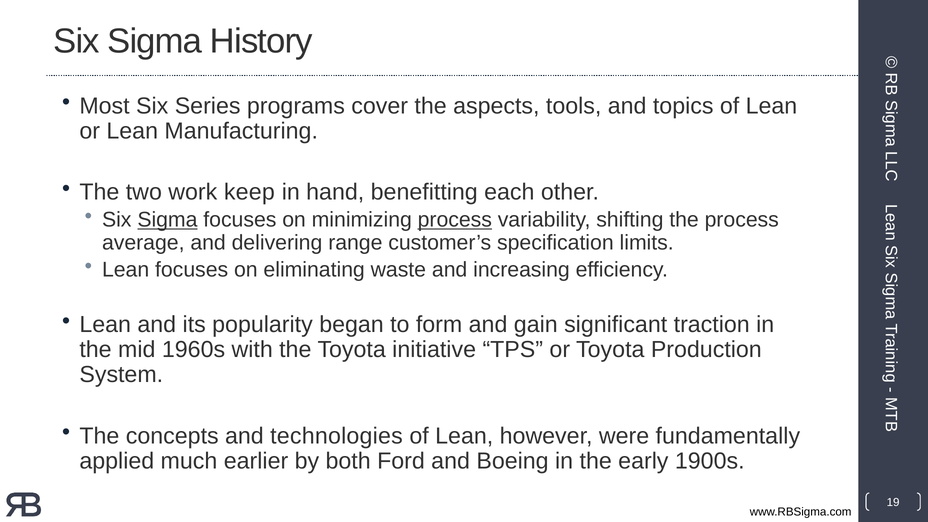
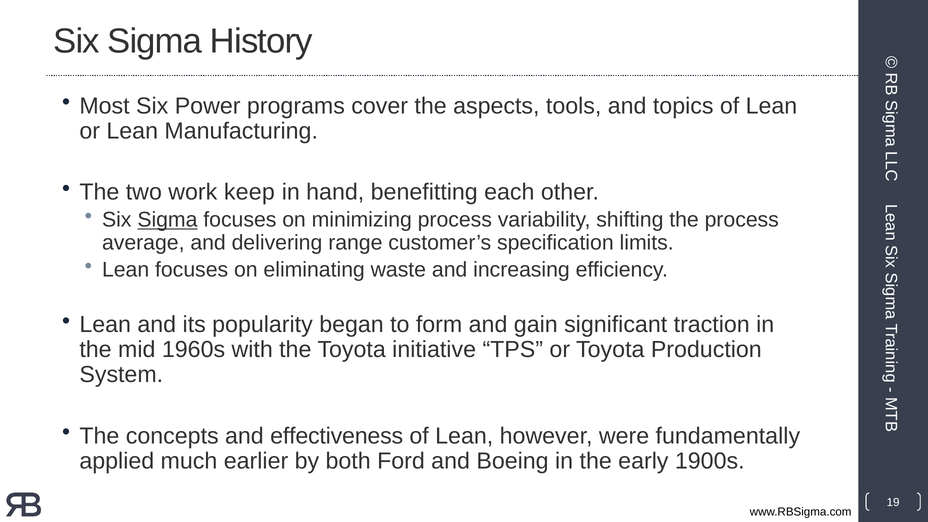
Series: Series -> Power
process at (455, 220) underline: present -> none
technologies: technologies -> effectiveness
